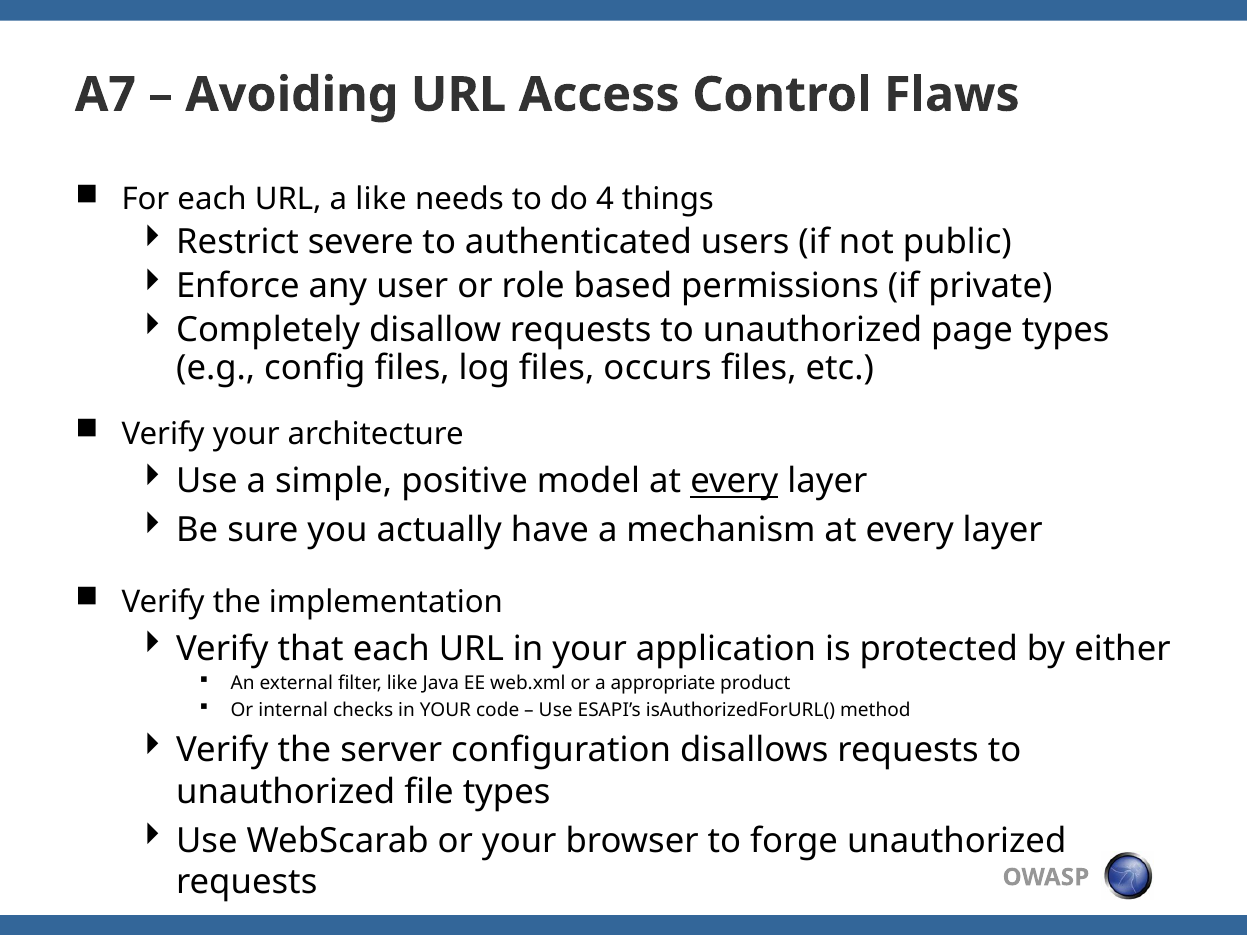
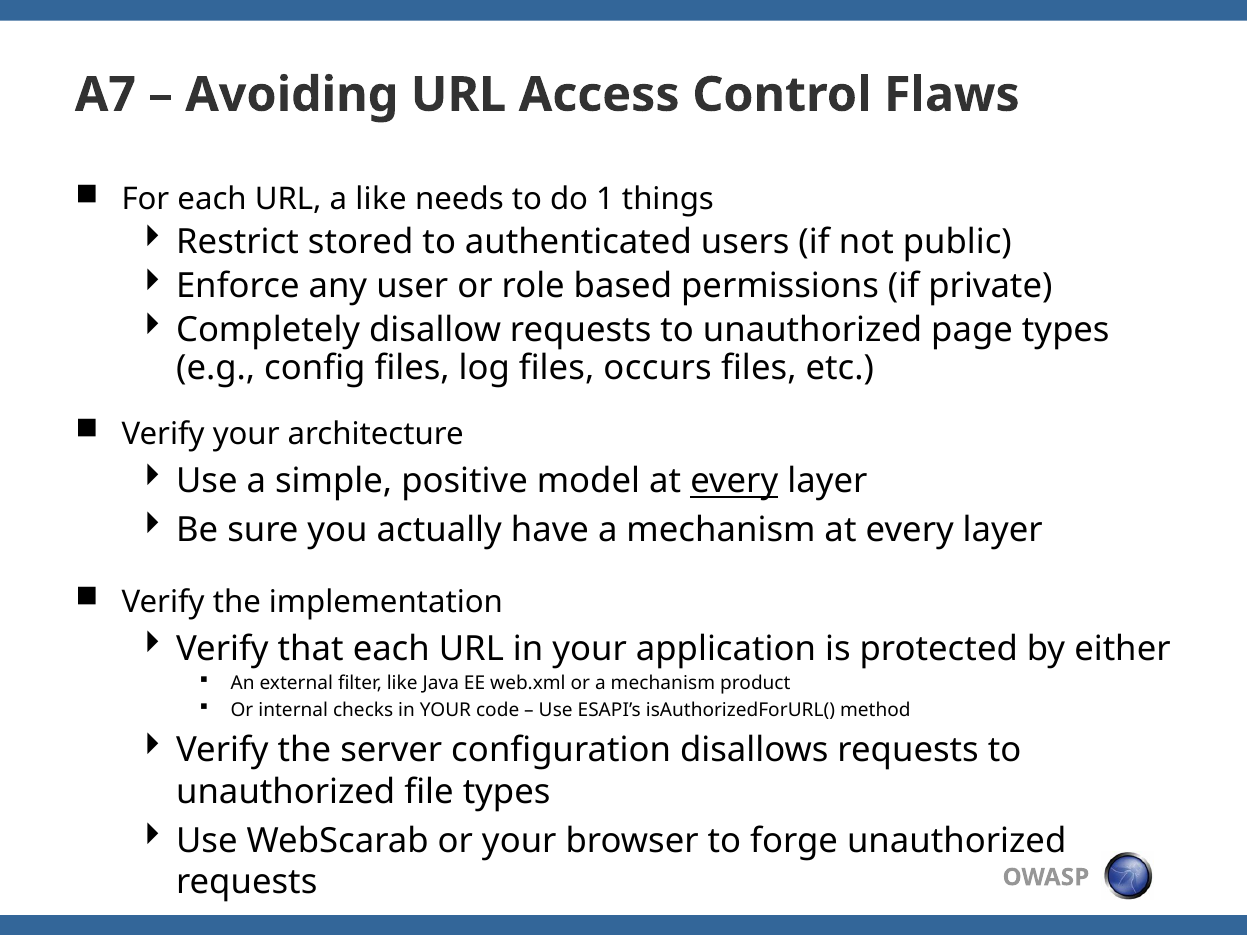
4: 4 -> 1
severe: severe -> stored
or a appropriate: appropriate -> mechanism
